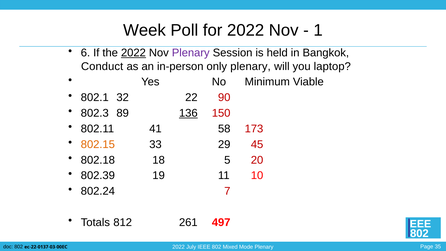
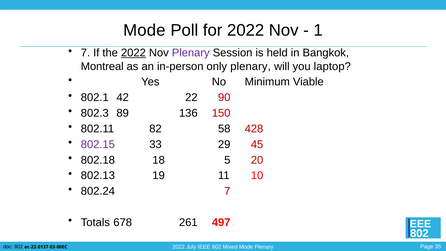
Week at (144, 30): Week -> Mode
6 at (85, 53): 6 -> 7
Conduct: Conduct -> Montreal
32: 32 -> 42
136 underline: present -> none
41: 41 -> 82
173: 173 -> 428
802.15 colour: orange -> purple
802.39: 802.39 -> 802.13
812: 812 -> 678
